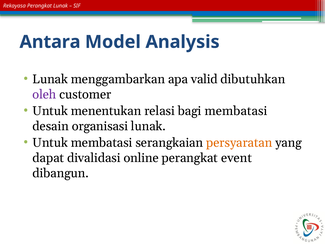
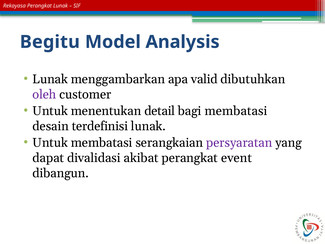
Antara: Antara -> Begitu
relasi: relasi -> detail
organisasi: organisasi -> terdefinisi
persyaratan colour: orange -> purple
online: online -> akibat
